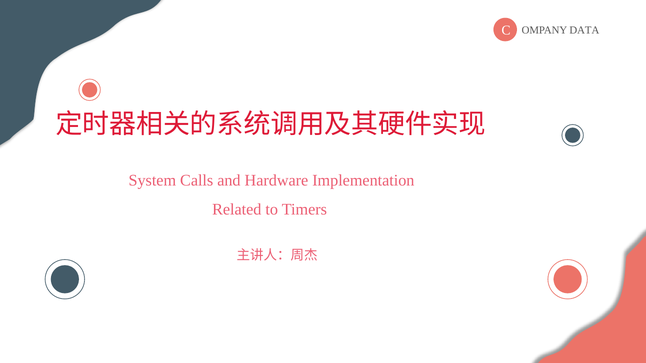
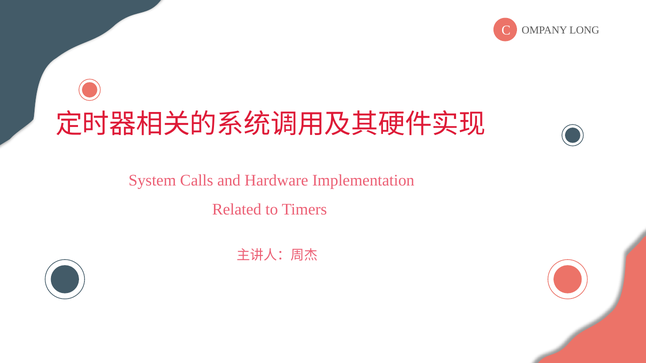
DATA: DATA -> LONG
